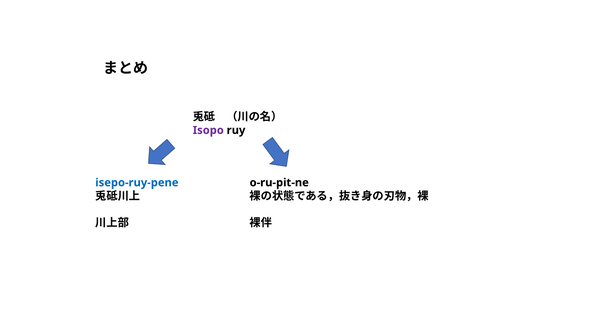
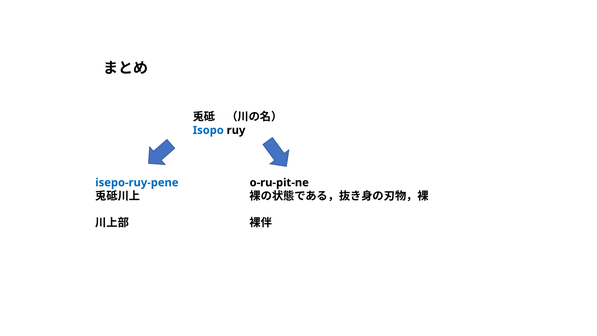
Isopo colour: purple -> blue
